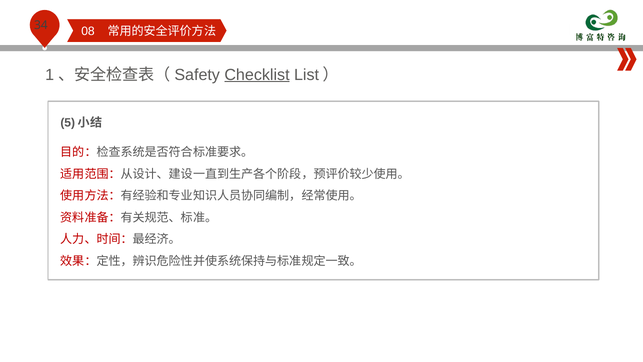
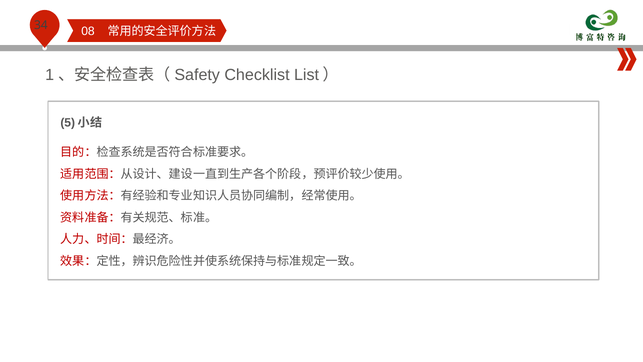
Checklist underline: present -> none
